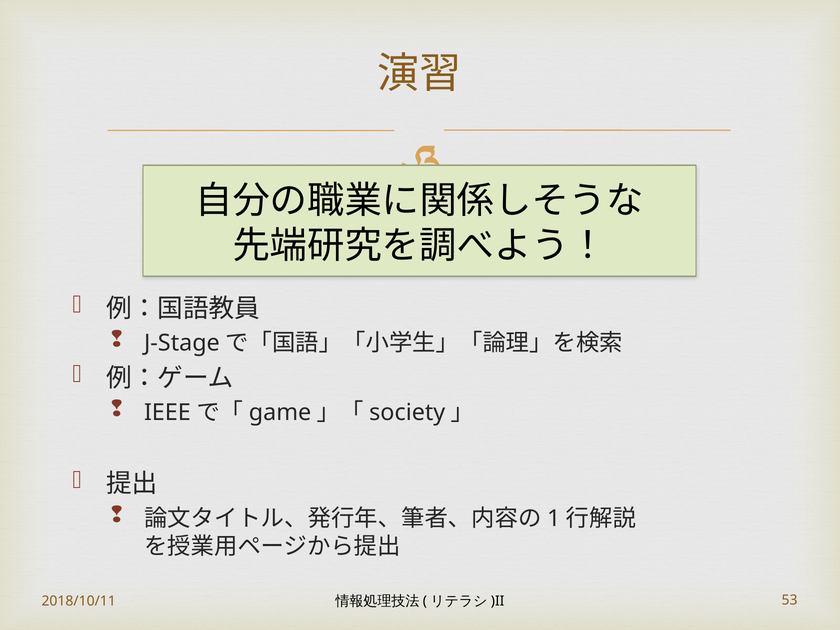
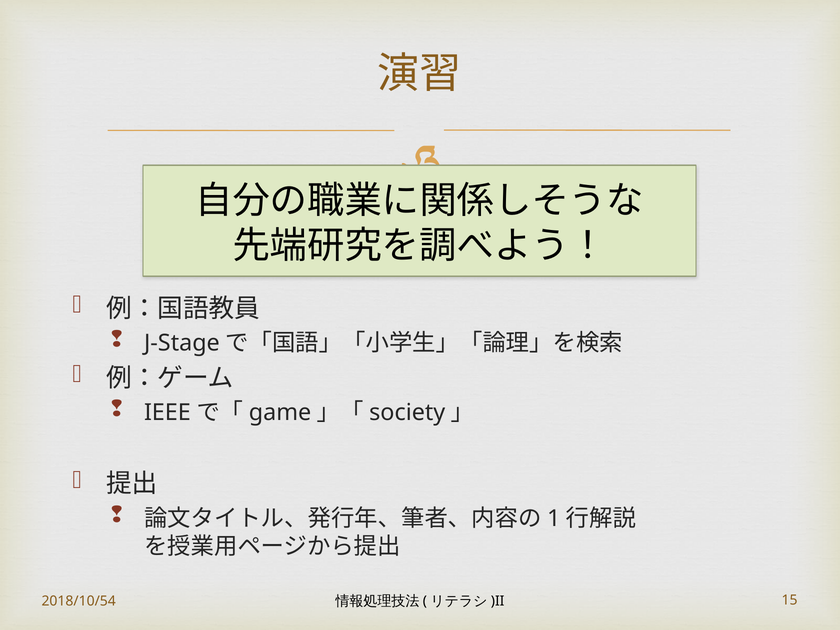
2018/10/11: 2018/10/11 -> 2018/10/54
53: 53 -> 15
